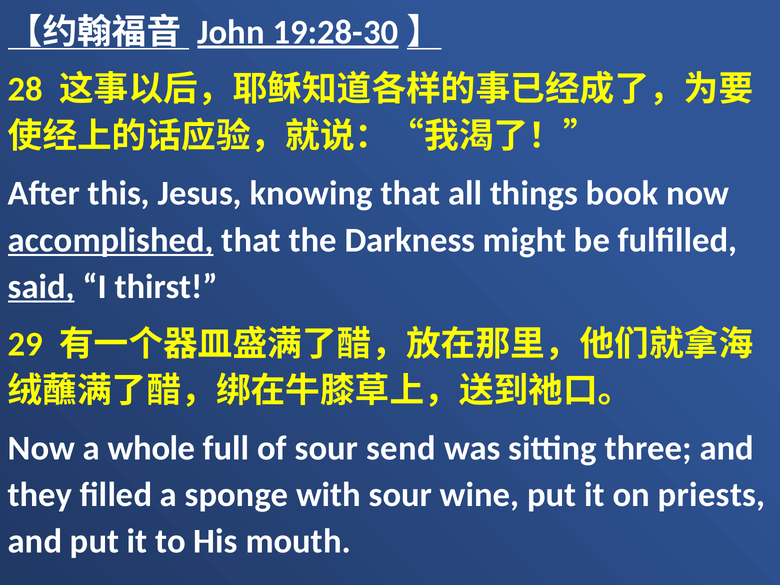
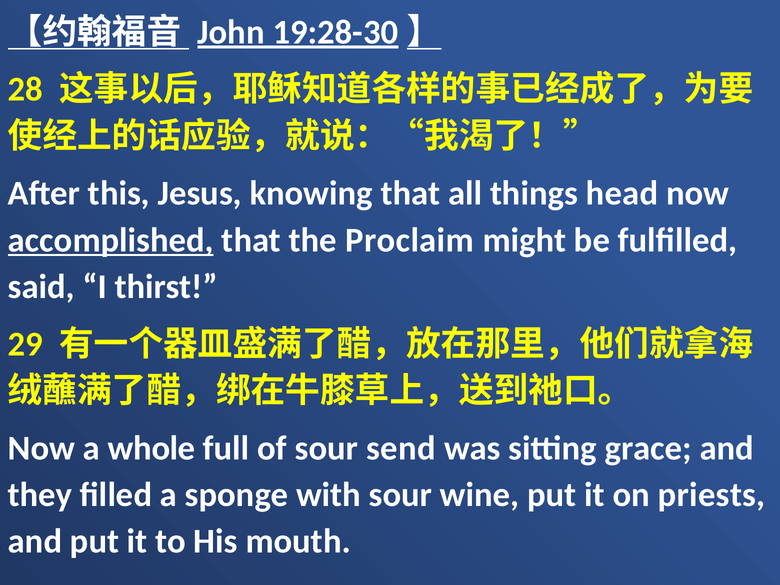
book: book -> head
Darkness: Darkness -> Proclaim
said underline: present -> none
three: three -> grace
